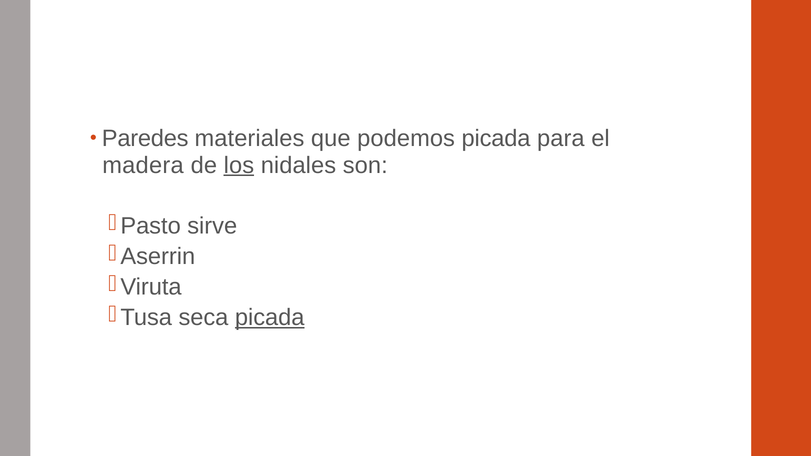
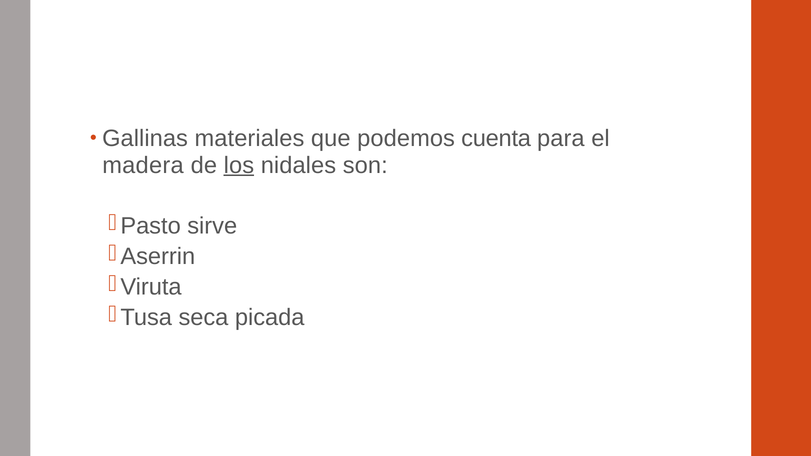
Paredes: Paredes -> Gallinas
podemos picada: picada -> cuenta
picada at (270, 318) underline: present -> none
